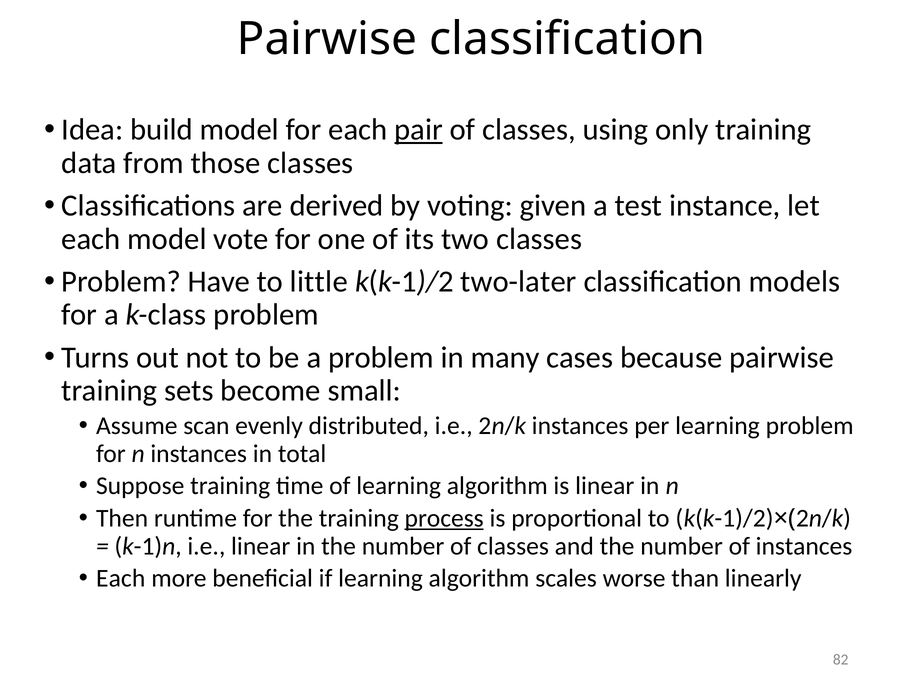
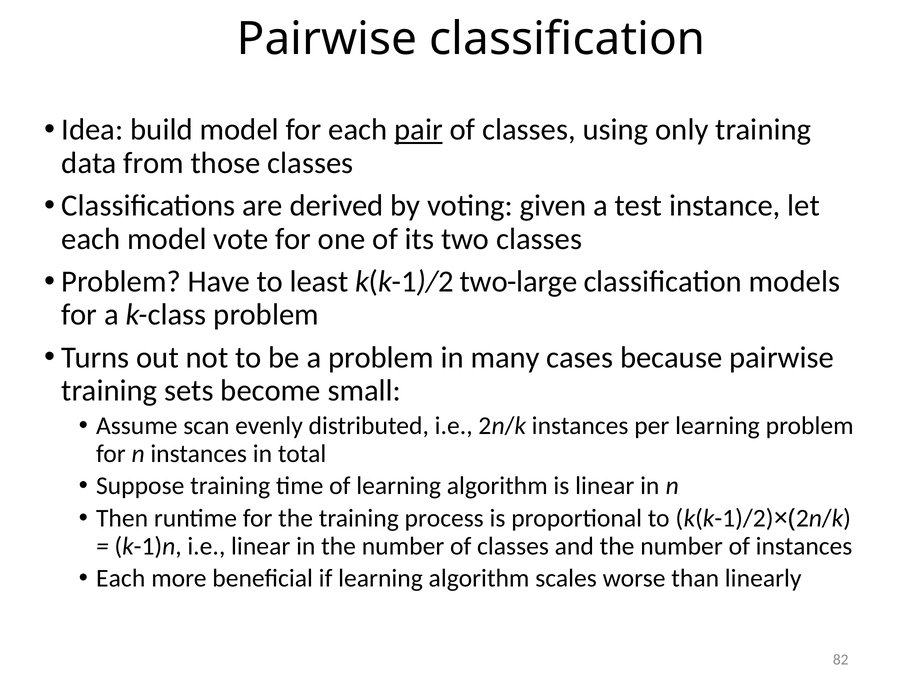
little: little -> least
two-later: two-later -> two-large
process underline: present -> none
